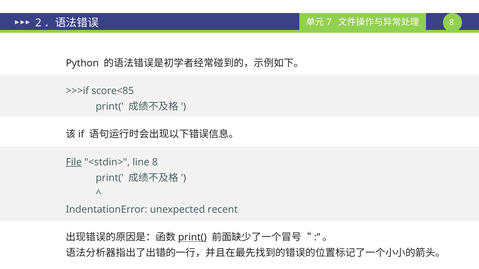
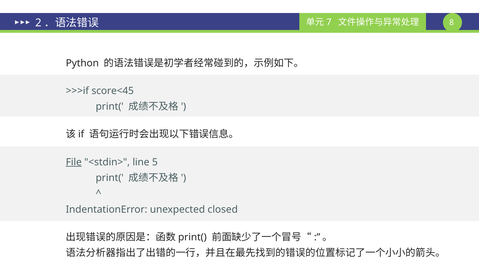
score<85: score<85 -> score<45
line 8: 8 -> 5
recent: recent -> closed
print( at (192, 238) underline: present -> none
